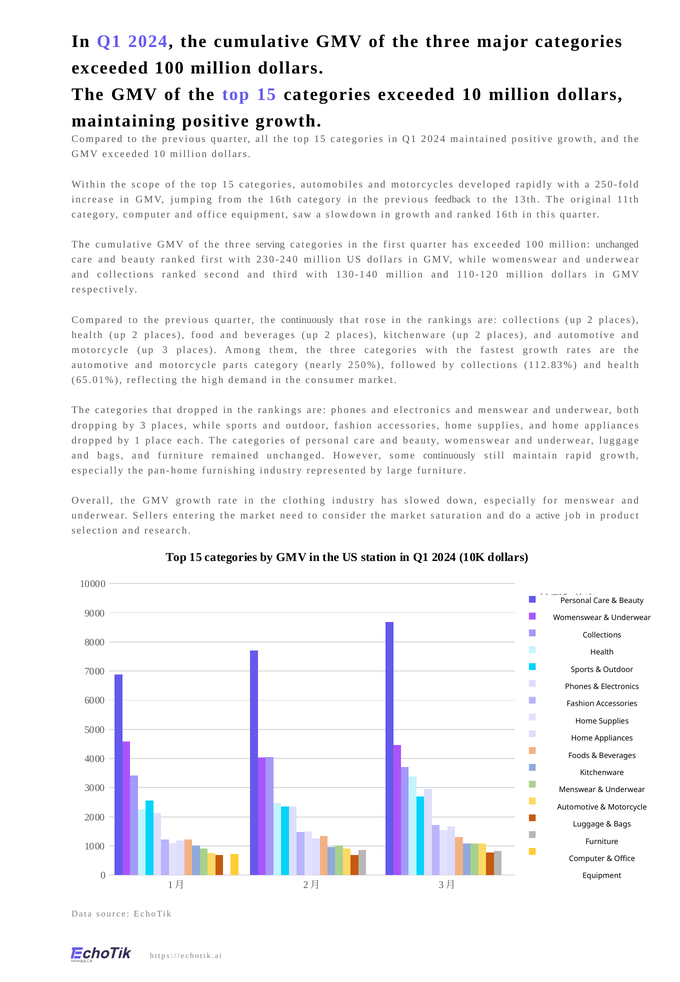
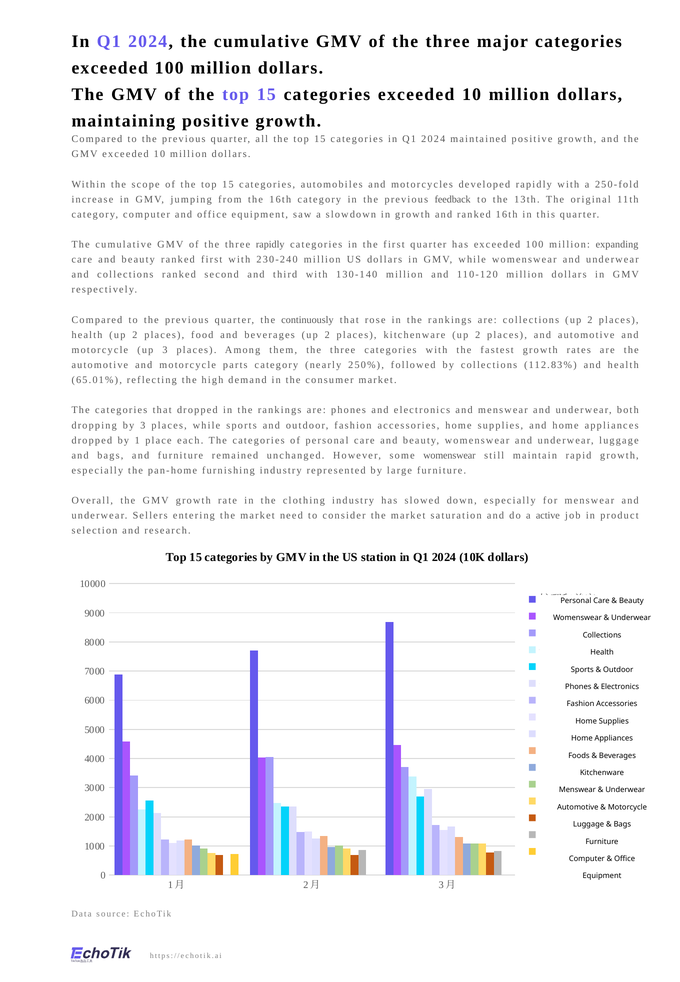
three serving: serving -> rapidly
million unchanged: unchanged -> expanding
some continuously: continuously -> womenswear
